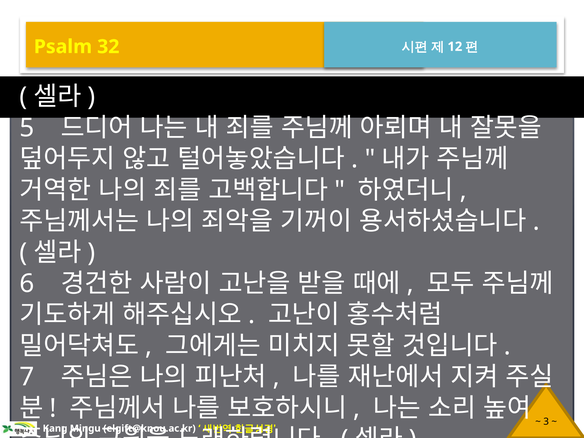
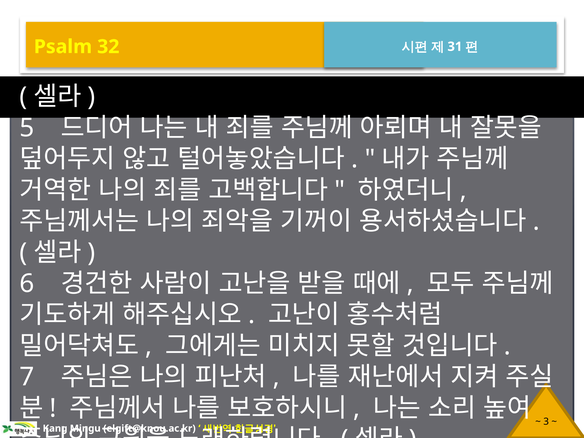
12: 12 -> 31
